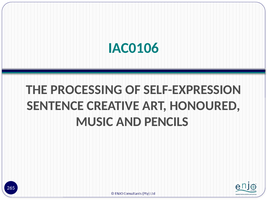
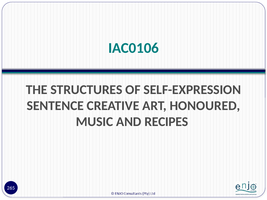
PROCESSING: PROCESSING -> STRUCTURES
PENCILS: PENCILS -> RECIPES
